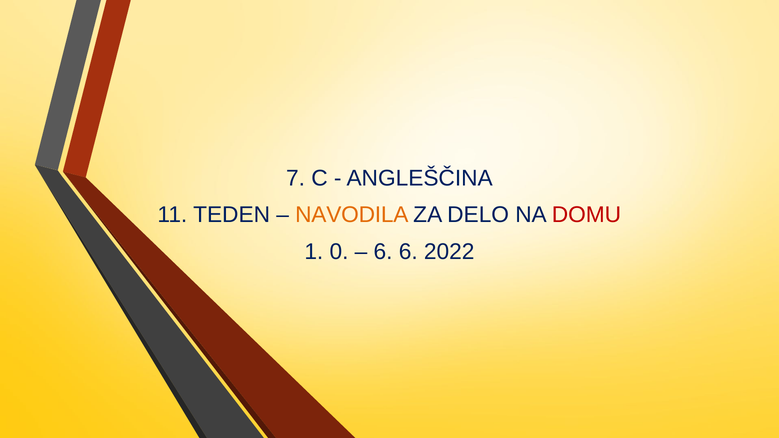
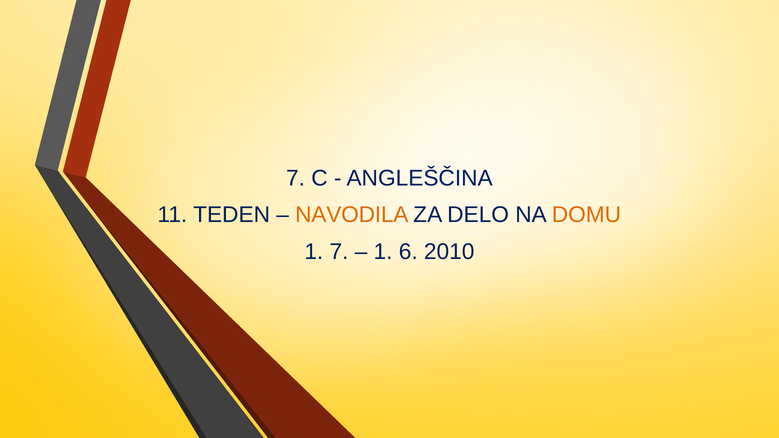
DOMU colour: red -> orange
1 0: 0 -> 7
6 at (383, 252): 6 -> 1
2022: 2022 -> 2010
